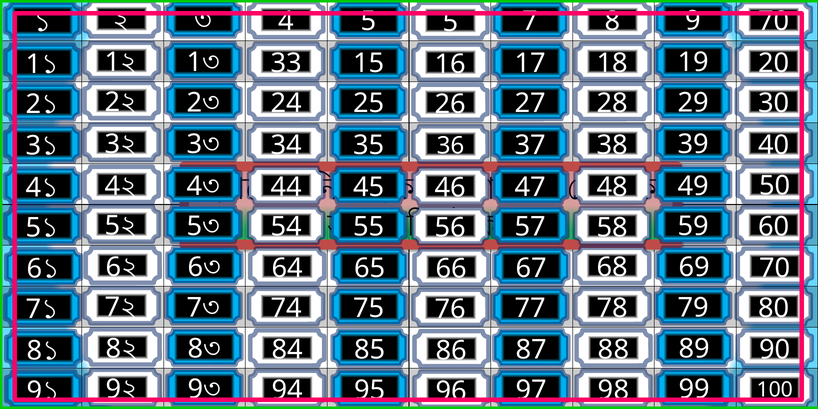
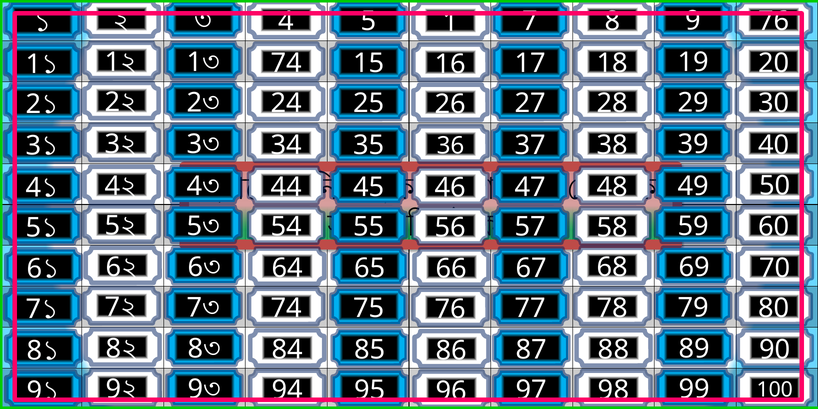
5 5: 5 -> 1
8 70: 70 -> 76
33 at (286, 63): 33 -> 74
